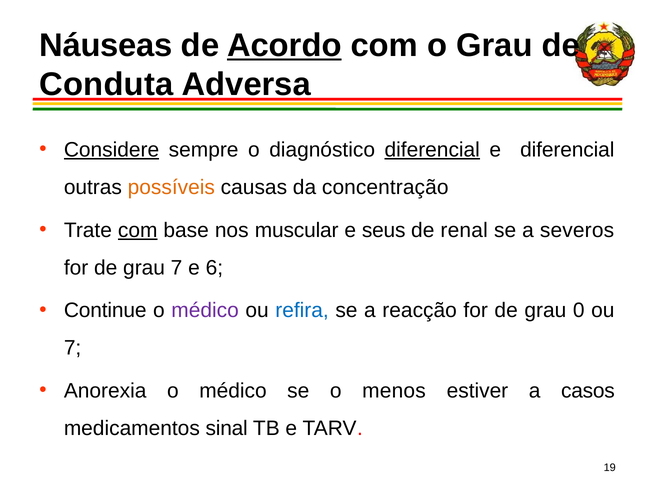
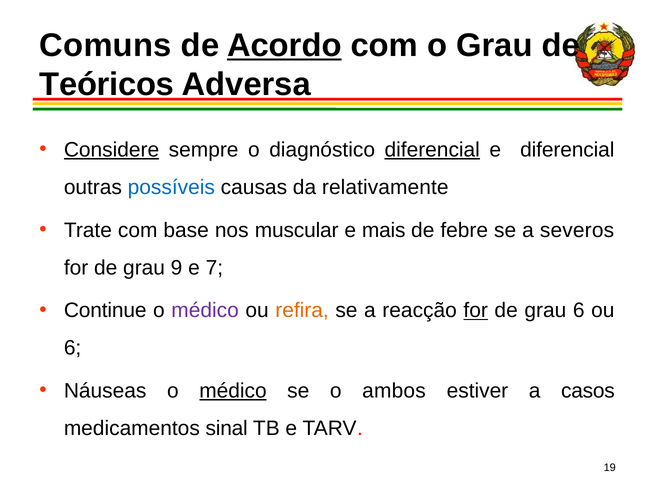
Náuseas: Náuseas -> Comuns
Conduta: Conduta -> Teóricos
possíveis colour: orange -> blue
concentração: concentração -> relativamente
com at (138, 230) underline: present -> none
seus: seus -> mais
renal: renal -> febre
grau 7: 7 -> 9
6: 6 -> 7
refira colour: blue -> orange
for at (476, 311) underline: none -> present
grau 0: 0 -> 6
7 at (73, 348): 7 -> 6
Anorexia: Anorexia -> Náuseas
médico at (233, 391) underline: none -> present
menos: menos -> ambos
